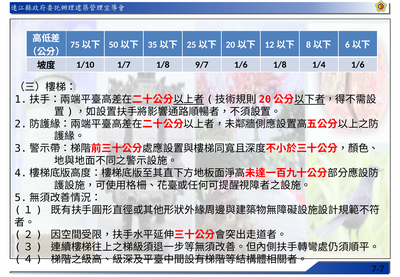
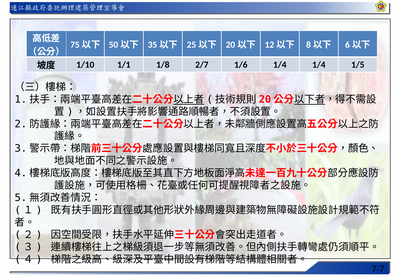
1/7: 1/7 -> 1/1
9/7: 9/7 -> 2/7
1/6 1/8: 1/8 -> 1/4
1/4 1/6: 1/6 -> 1/5
